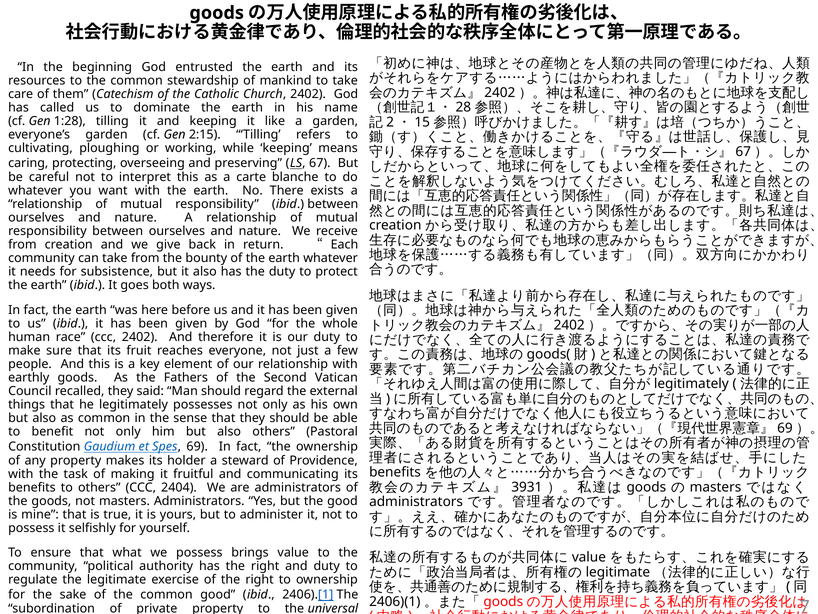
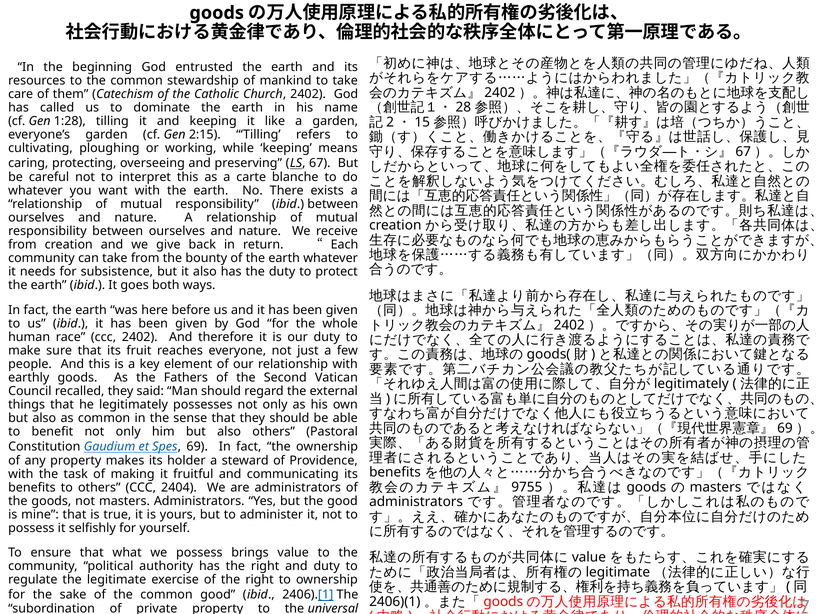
3931: 3931 -> 9755
